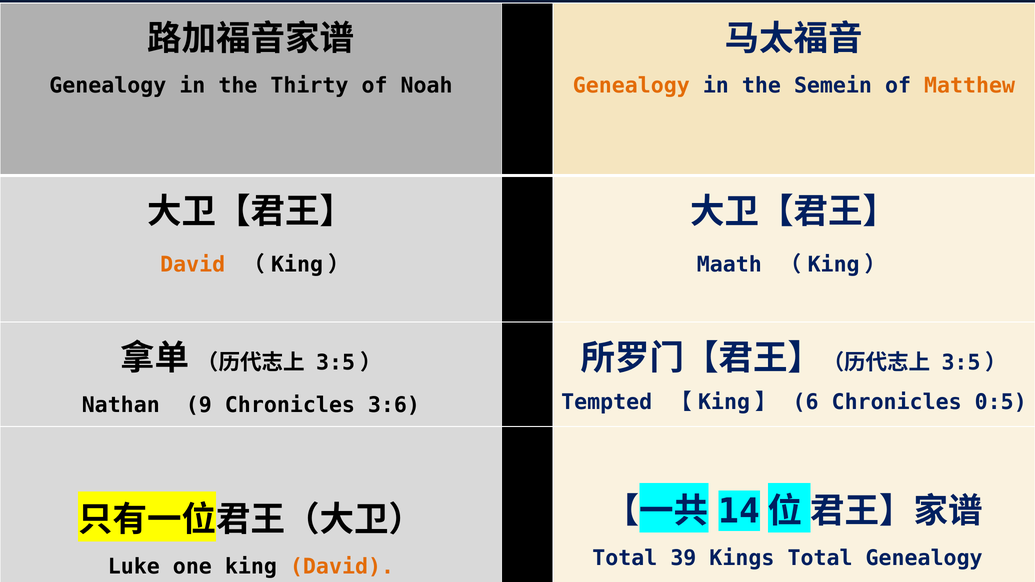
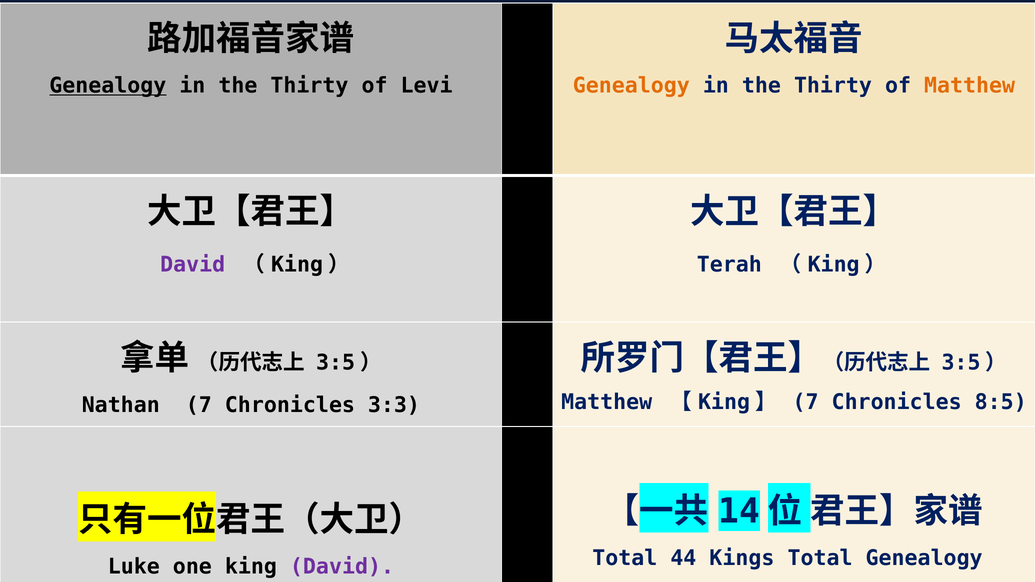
Genealogy at (108, 86) underline: none -> present
Noah: Noah -> Levi
Semein at (833, 86): Semein -> Thirty
David at (193, 265) colour: orange -> purple
Maath: Maath -> Terah
Tempted at (607, 402): Tempted -> Matthew
6 at (806, 402): 6 -> 7
0:5: 0:5 -> 8:5
Nathan 9: 9 -> 7
3:6: 3:6 -> 3:3
39: 39 -> 44
David at (342, 567) colour: orange -> purple
